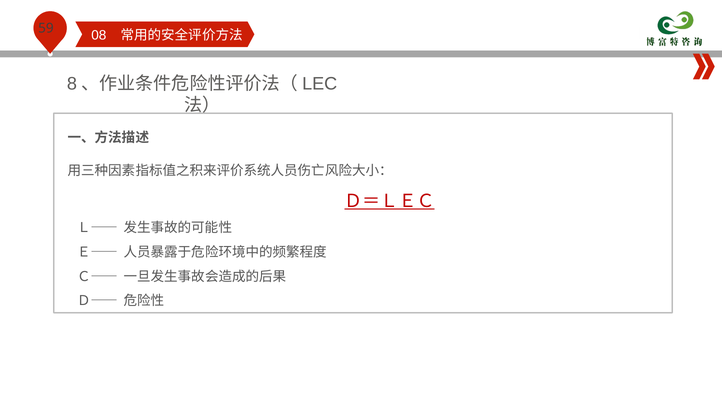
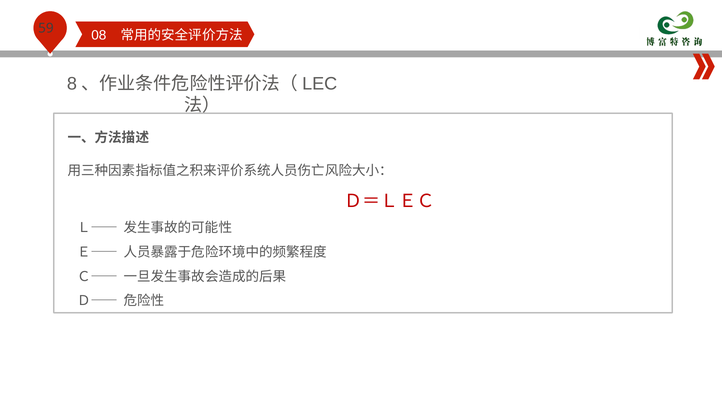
Ｄ＝ＬＥＣ underline: present -> none
